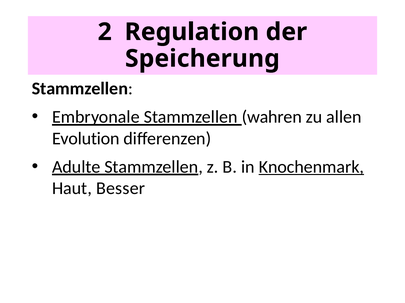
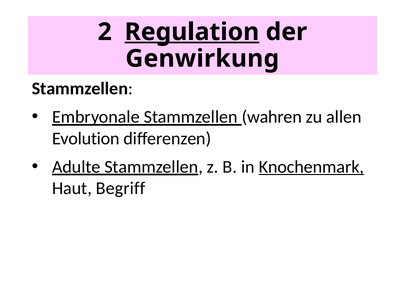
Regulation underline: none -> present
Speicherung: Speicherung -> Genwirkung
Besser: Besser -> Begriff
